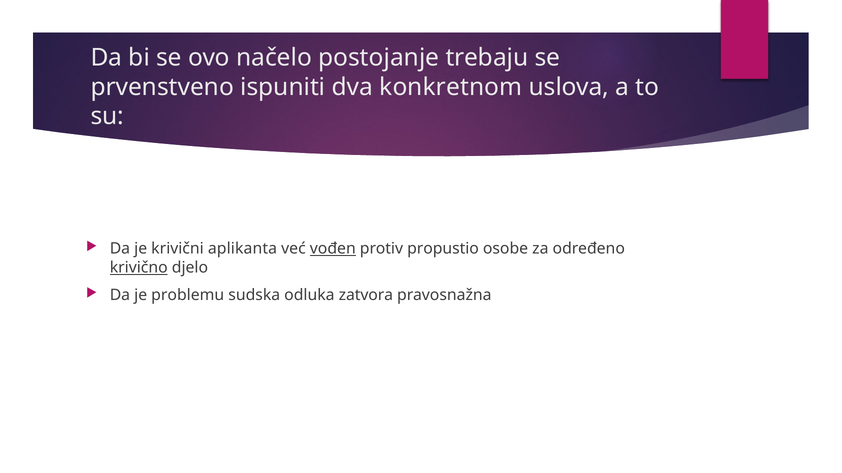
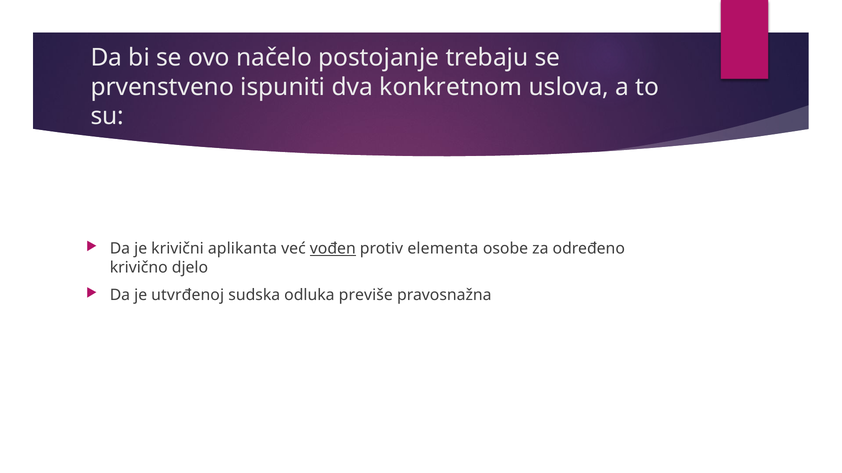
propustio: propustio -> elementa
krivično underline: present -> none
problemu: problemu -> utvrđenoj
zatvora: zatvora -> previše
